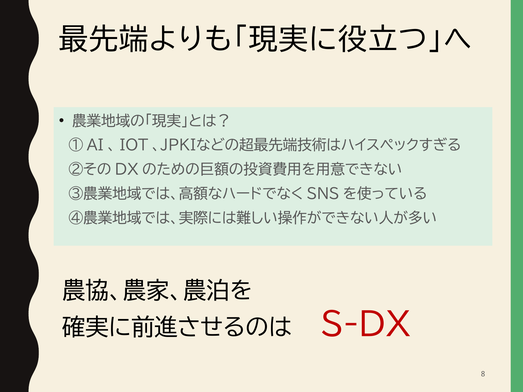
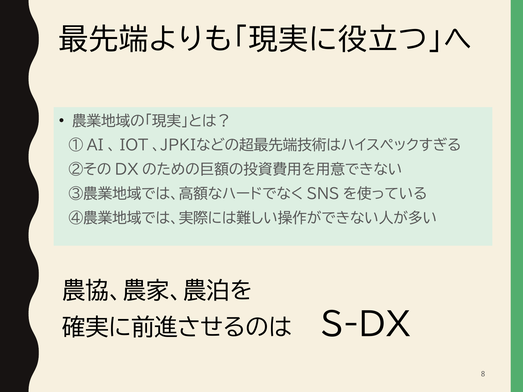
S-DX colour: red -> black
